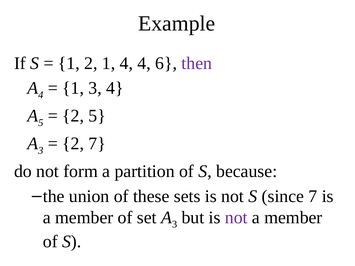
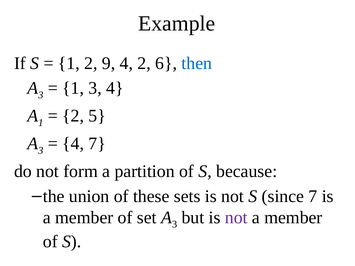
2 1: 1 -> 9
4 4: 4 -> 2
then colour: purple -> blue
4 at (41, 95): 4 -> 3
A 5: 5 -> 1
2 at (73, 144): 2 -> 4
